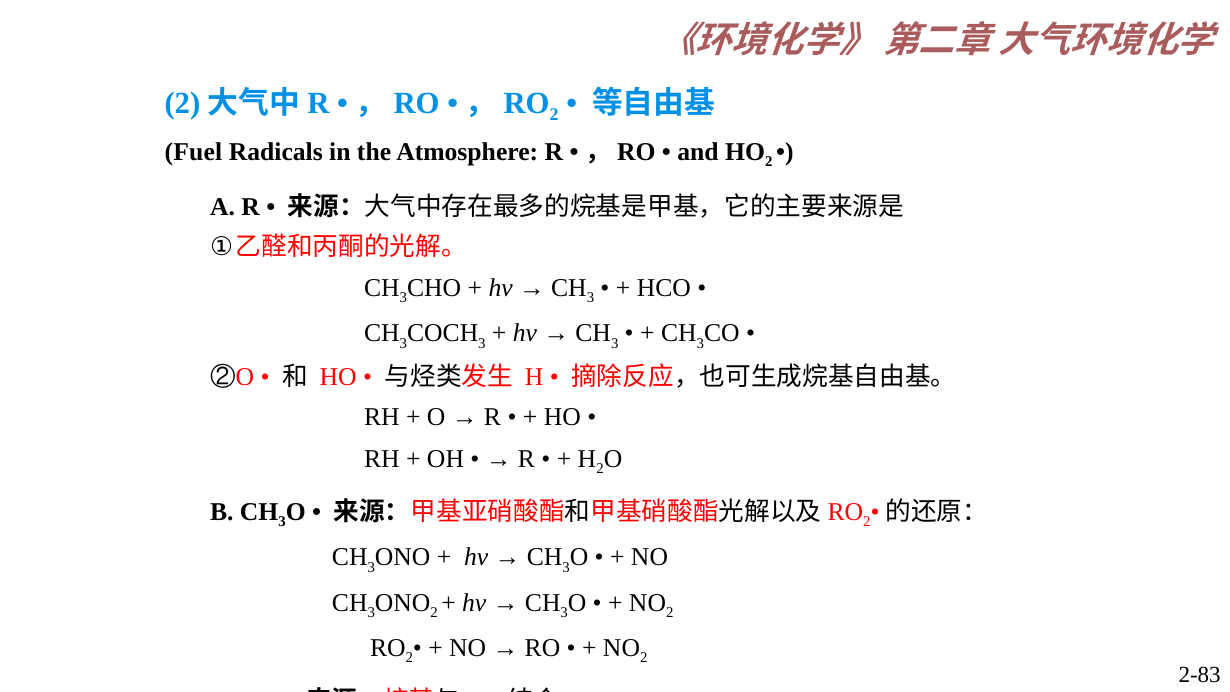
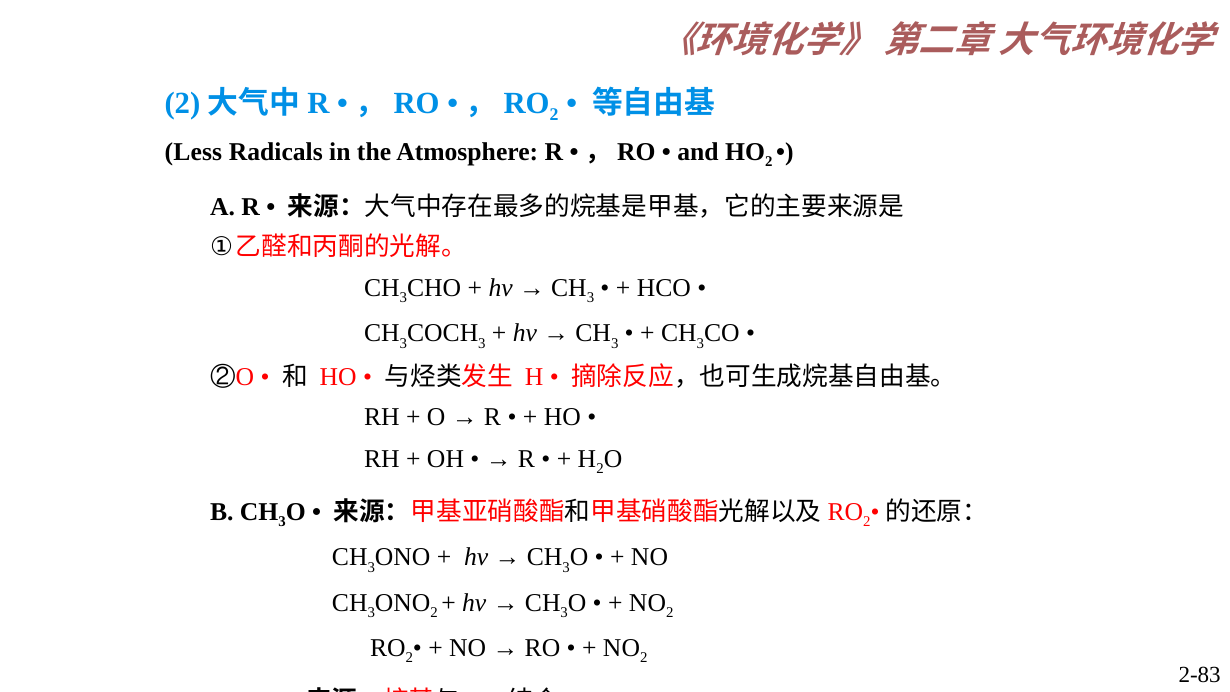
Fuel: Fuel -> Less
